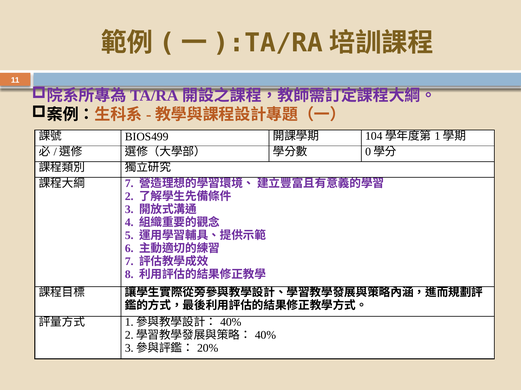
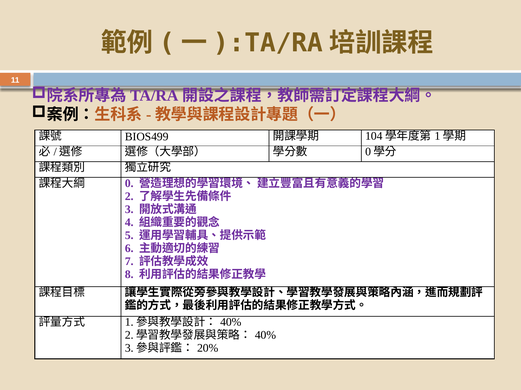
7 at (129, 184): 7 -> 0
